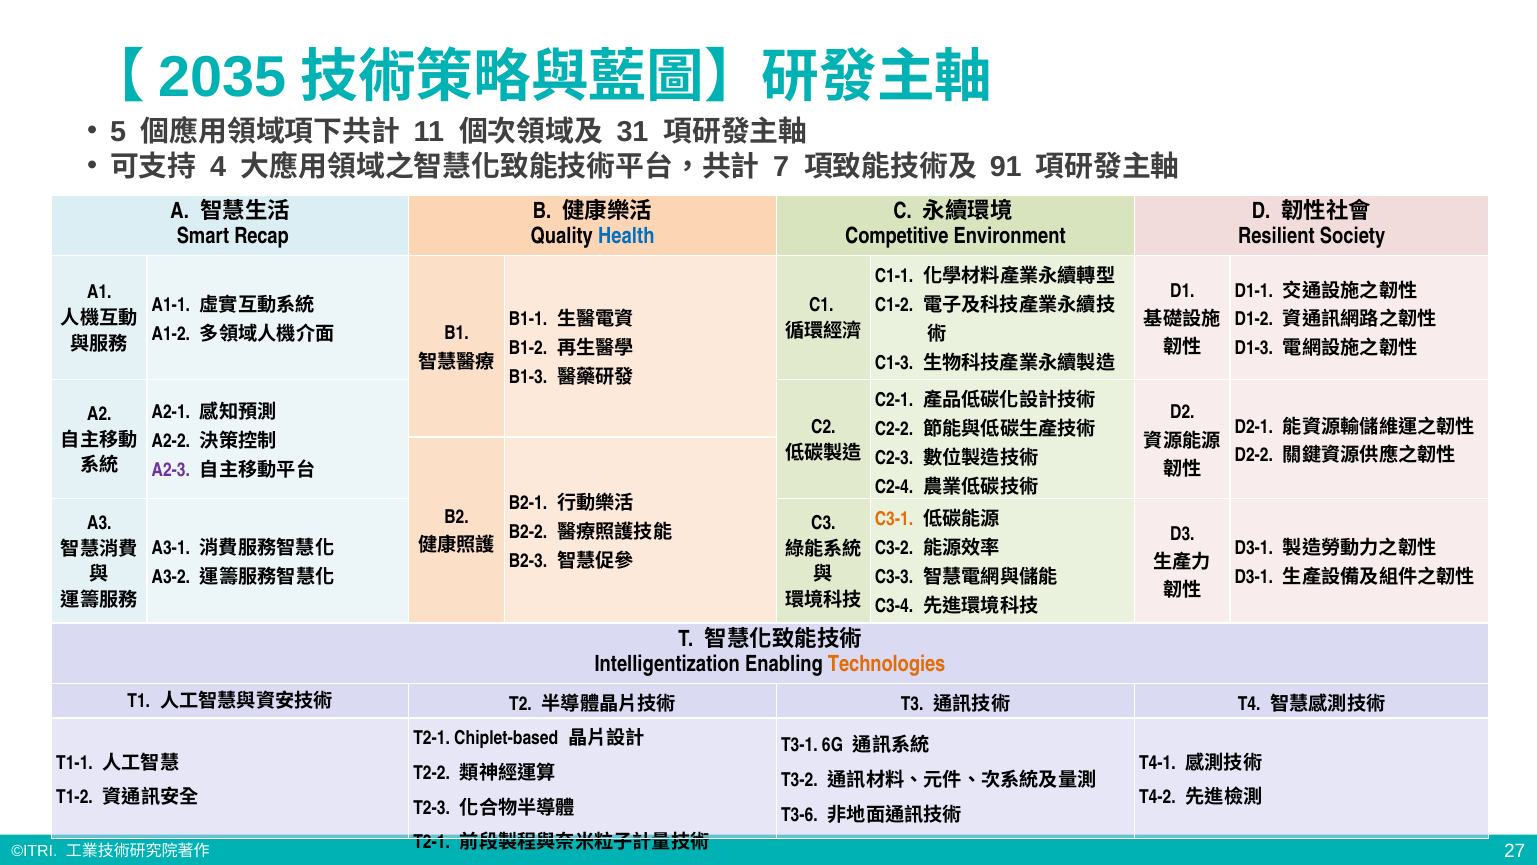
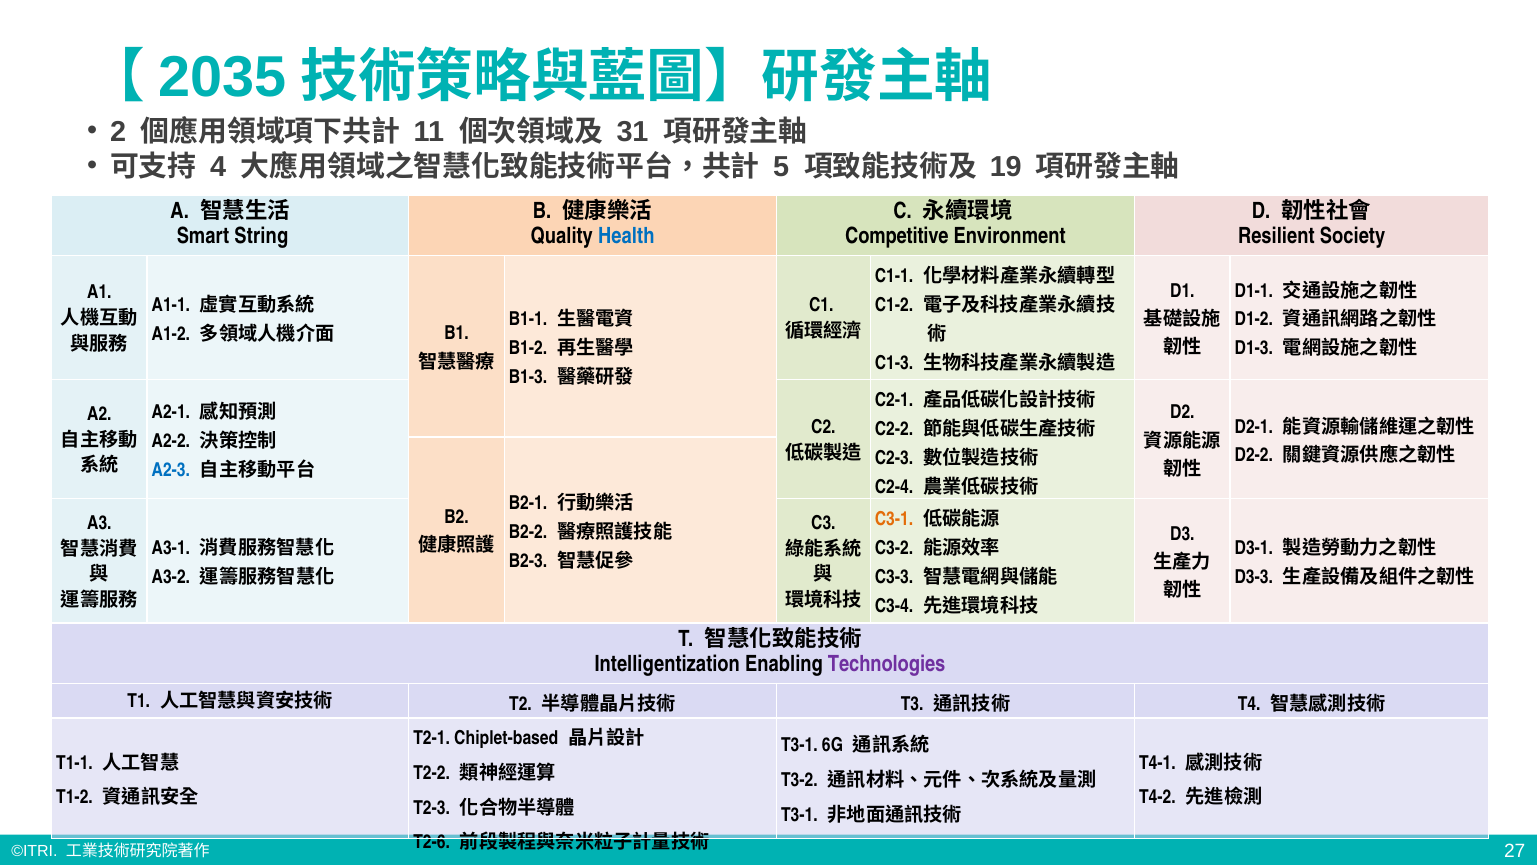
5: 5 -> 2
7: 7 -> 5
91: 91 -> 19
Recap: Recap -> String
A2-3 colour: purple -> blue
D3-1 at (1254, 577): D3-1 -> D3-3
Technologies colour: orange -> purple
T3-6 at (799, 814): T3-6 -> T3-1
T2-1 at (432, 842): T2-1 -> T2-6
